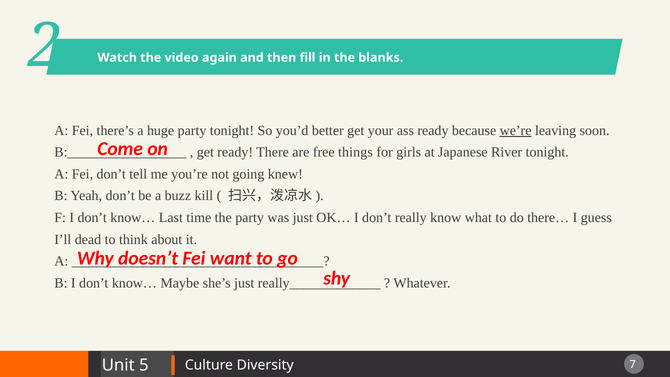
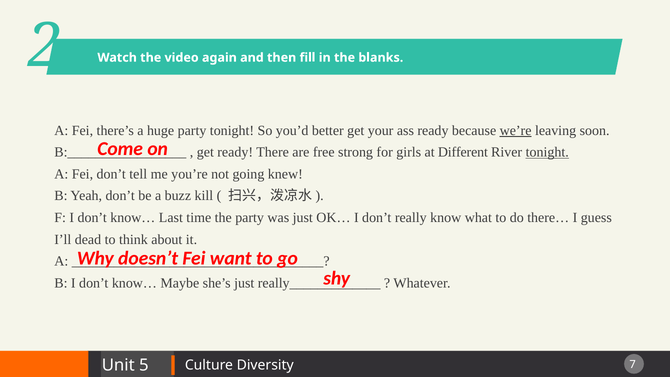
things: things -> strong
Japanese: Japanese -> Different
tonight at (547, 152) underline: none -> present
